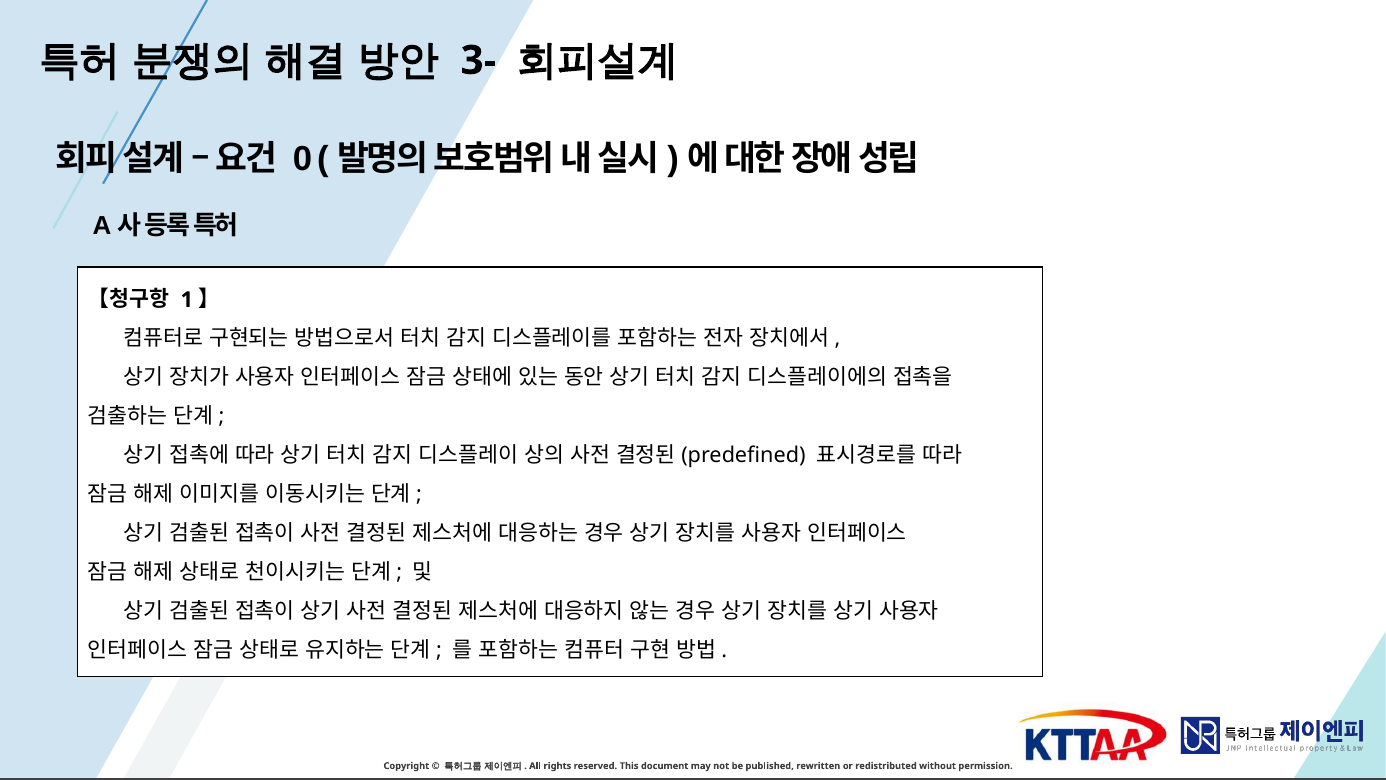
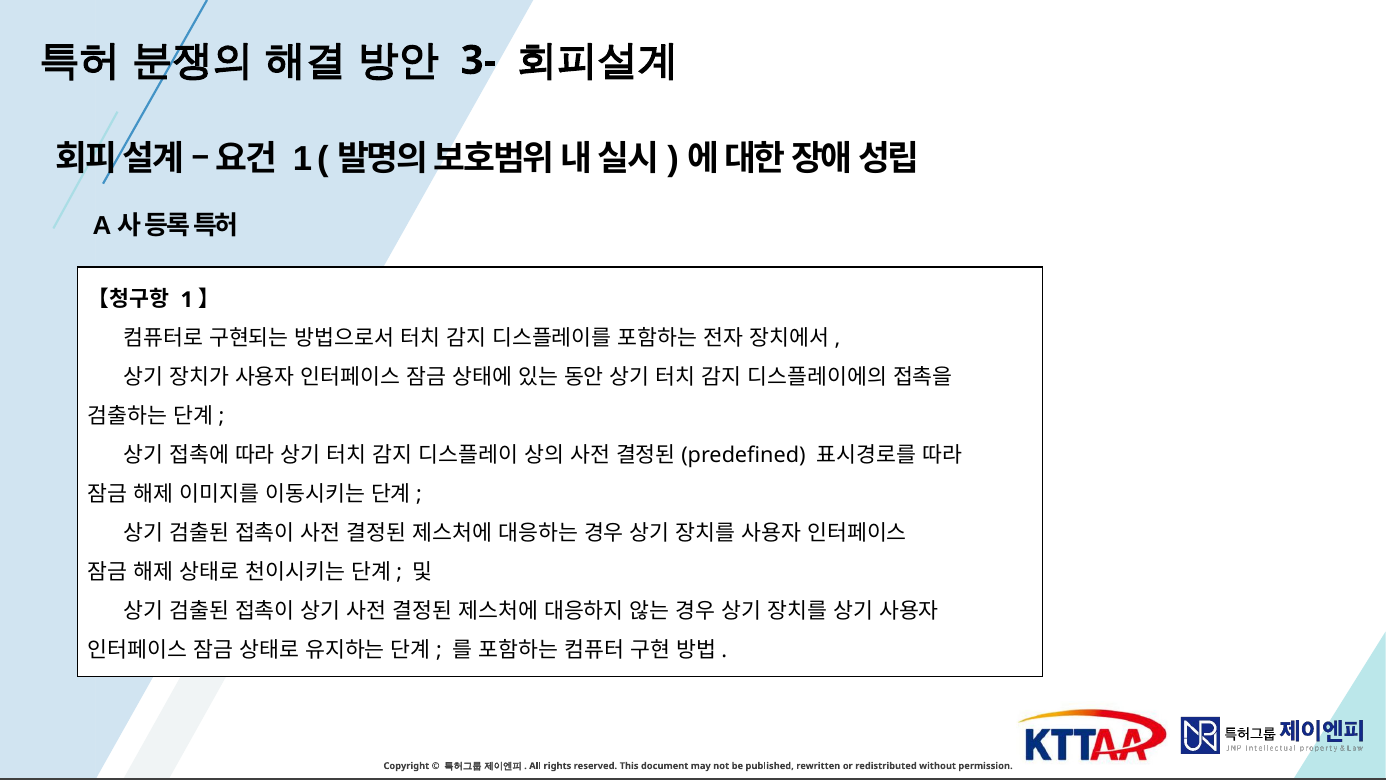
0 at (302, 159): 0 -> 1
